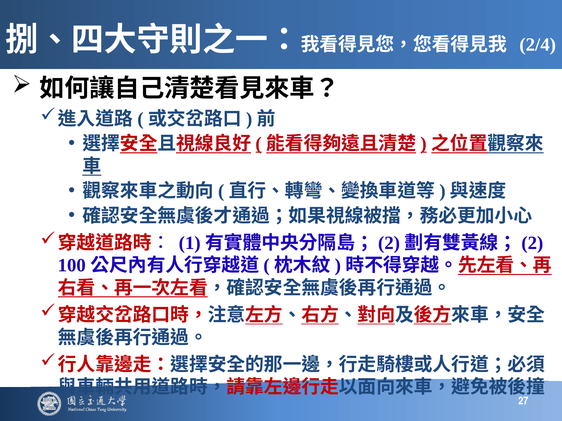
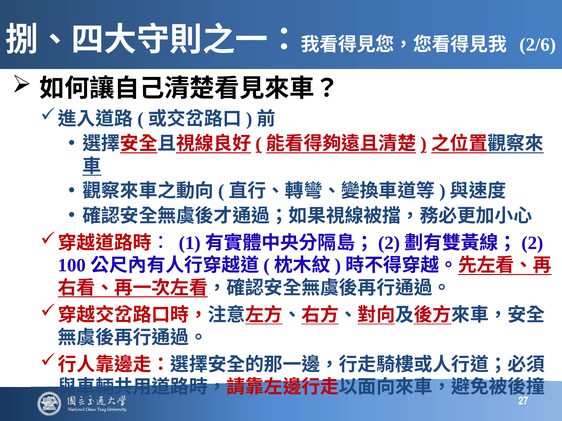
2/4: 2/4 -> 2/6
